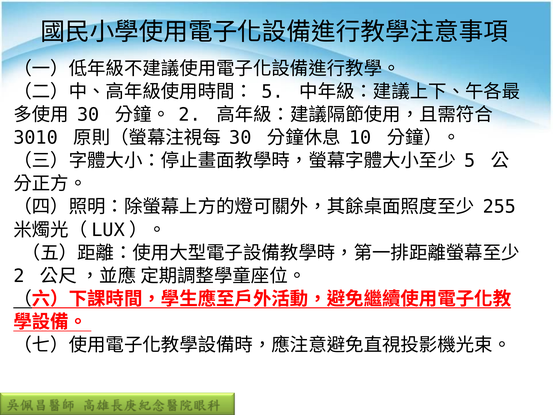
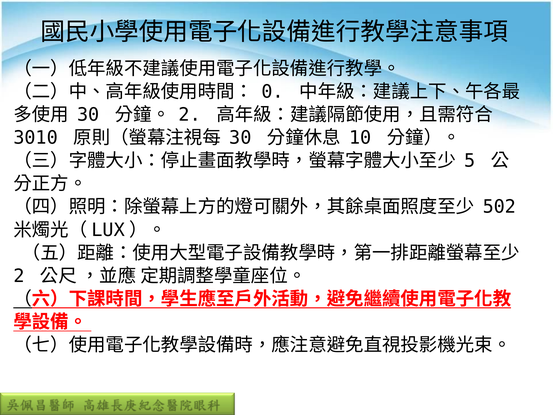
5 at (273, 92): 5 -> 0
255: 255 -> 502
